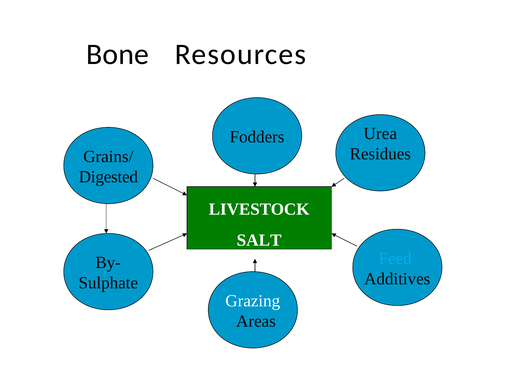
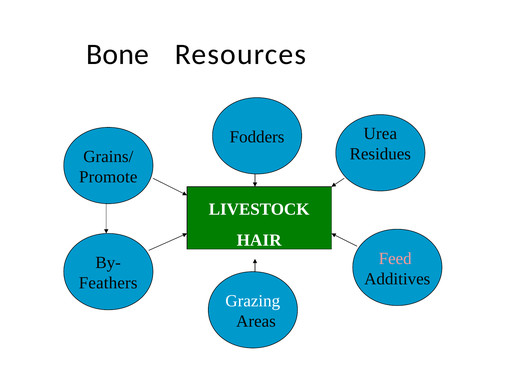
Digested: Digested -> Promote
SALT: SALT -> HAIR
Feed colour: light blue -> pink
Sulphate: Sulphate -> Feathers
